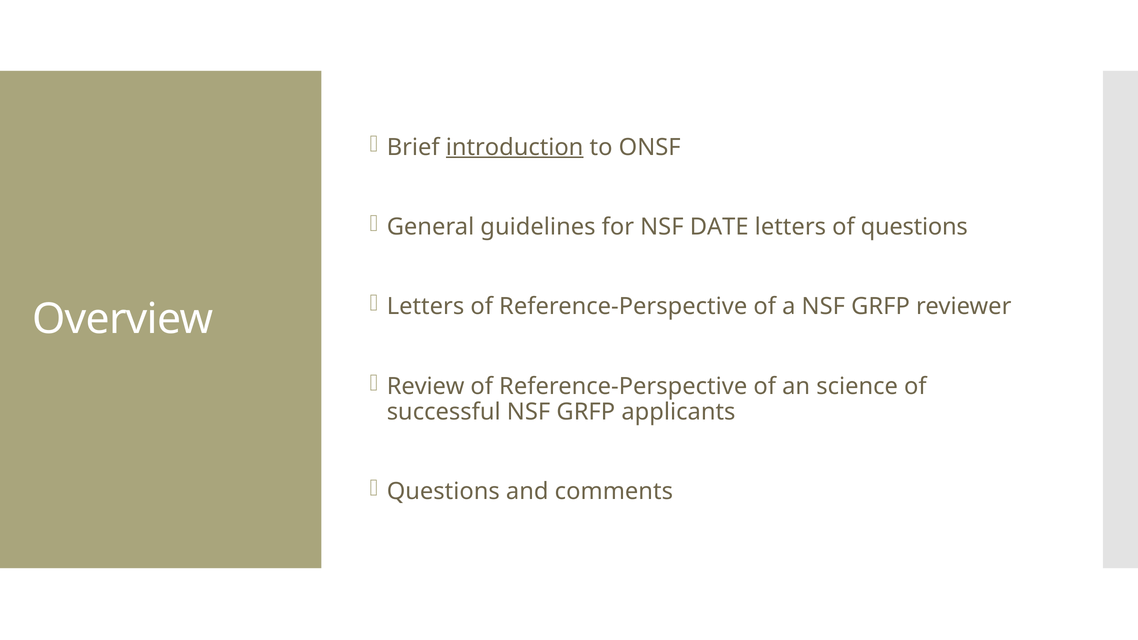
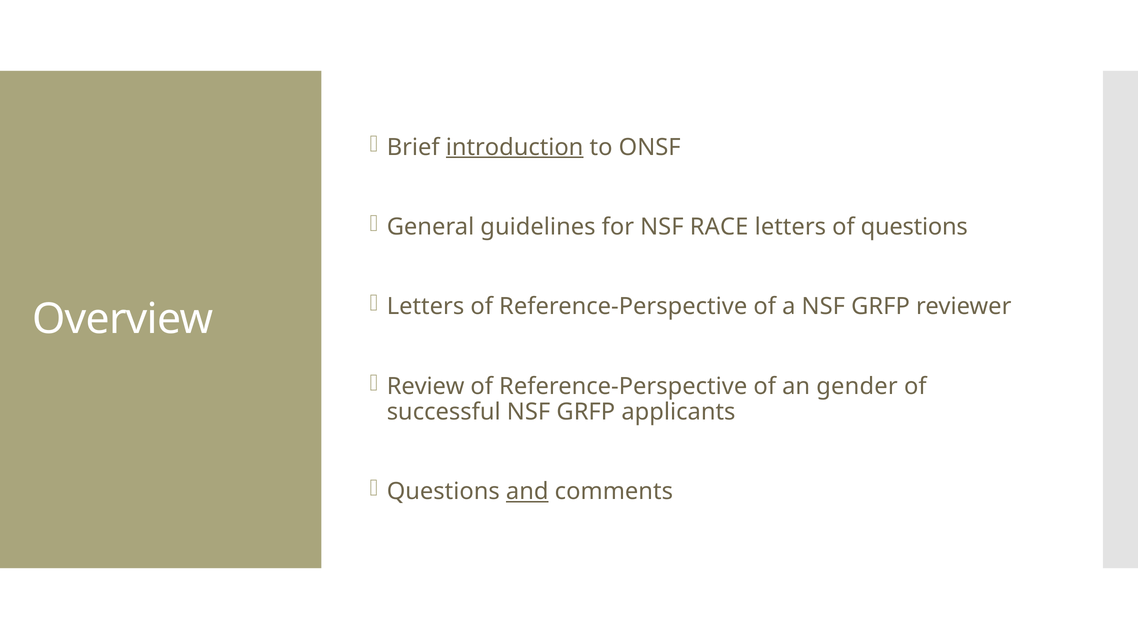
DATE: DATE -> RACE
science: science -> gender
and underline: none -> present
